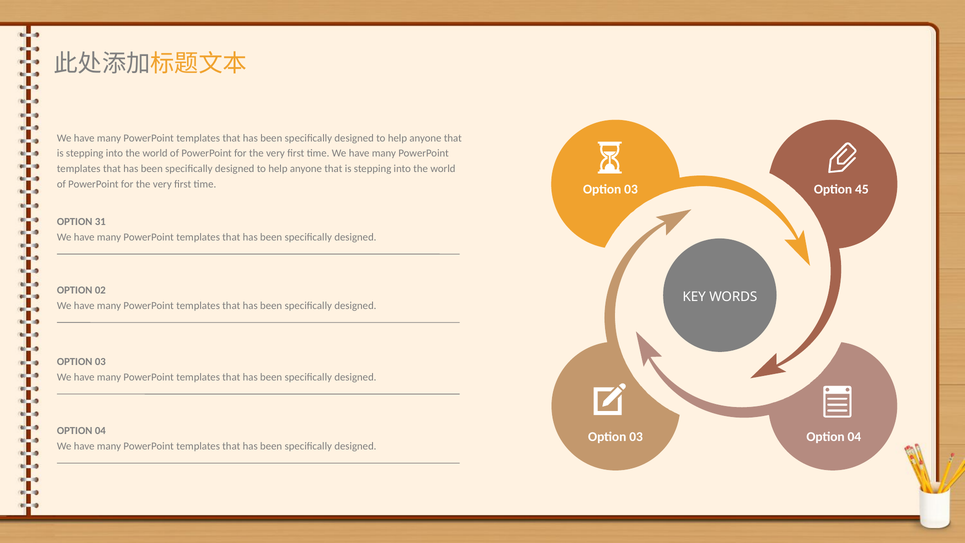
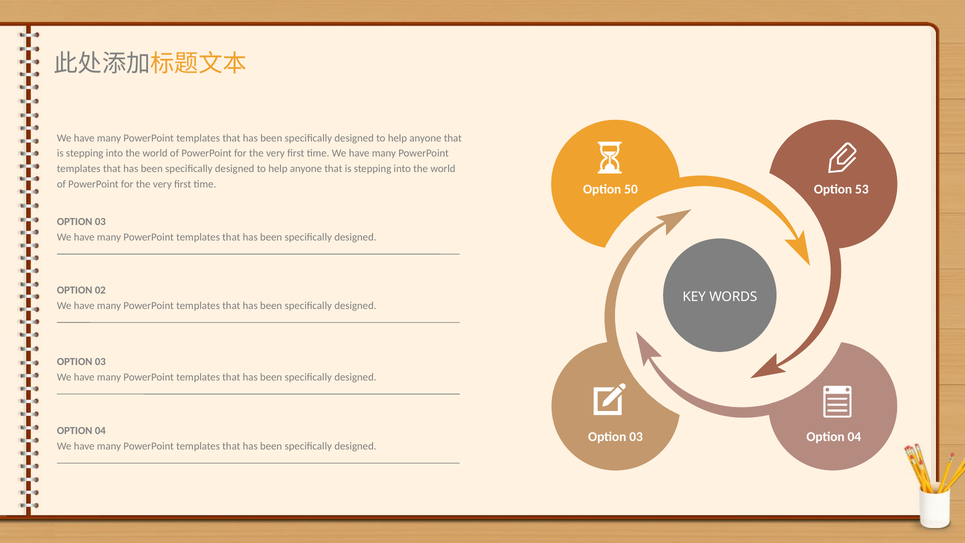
03 at (631, 189): 03 -> 50
45: 45 -> 53
31 at (100, 222): 31 -> 03
